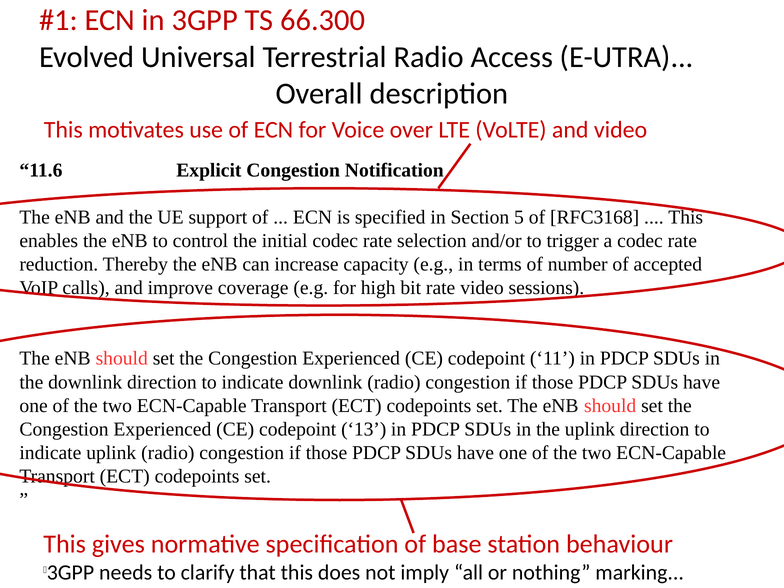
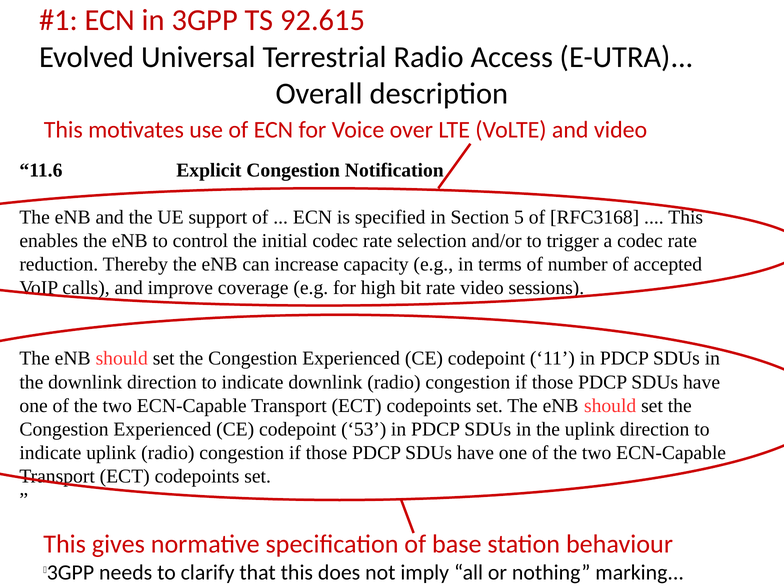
66.300: 66.300 -> 92.615
13: 13 -> 53
